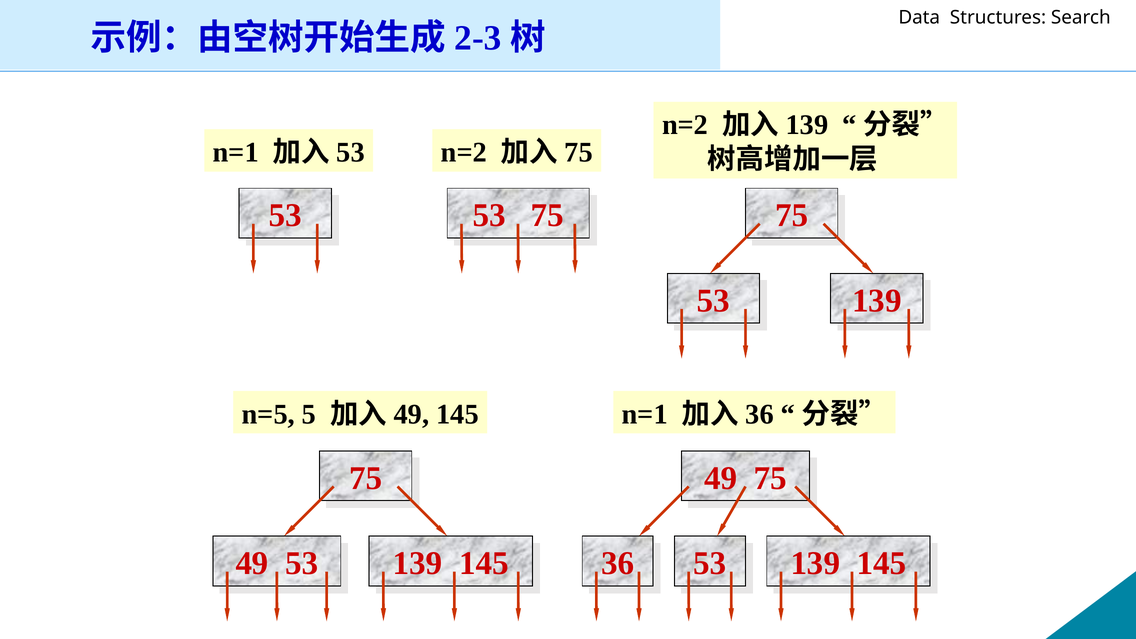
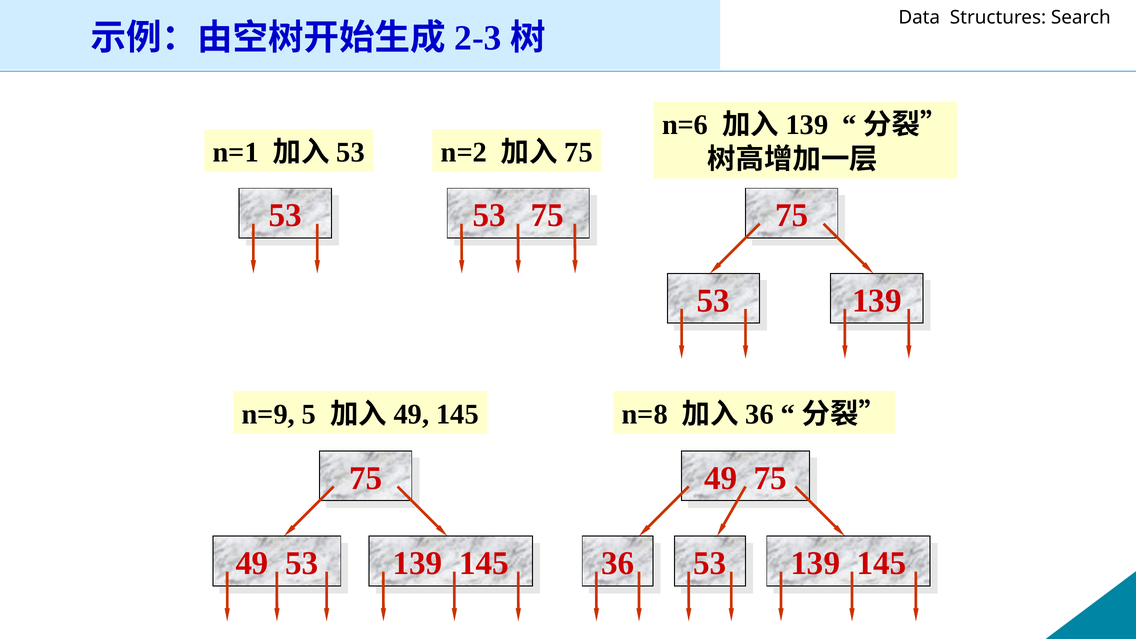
n=2 at (685, 125): n=2 -> n=6
n=5: n=5 -> n=9
n=1 at (645, 414): n=1 -> n=8
